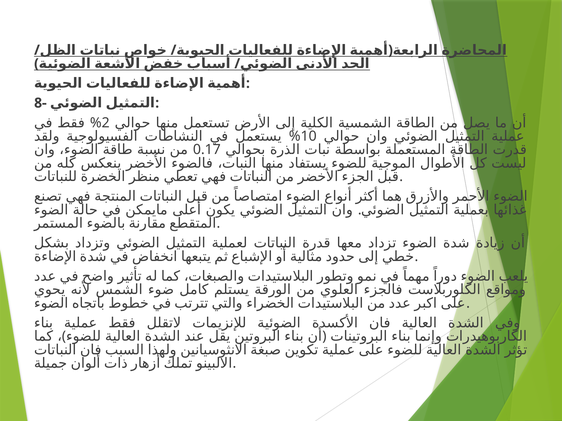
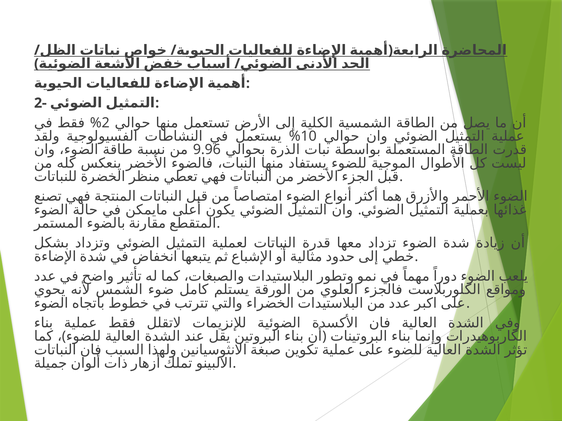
8-: 8- -> 2-
0.17: 0.17 -> 9.96
